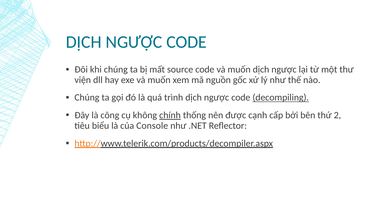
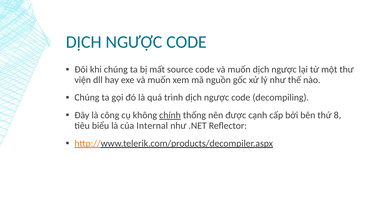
decompiling underline: present -> none
2: 2 -> 8
Console: Console -> Internal
